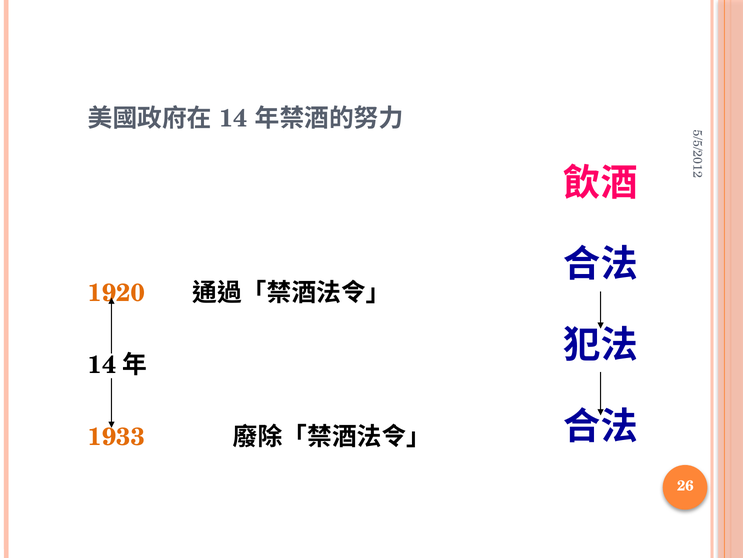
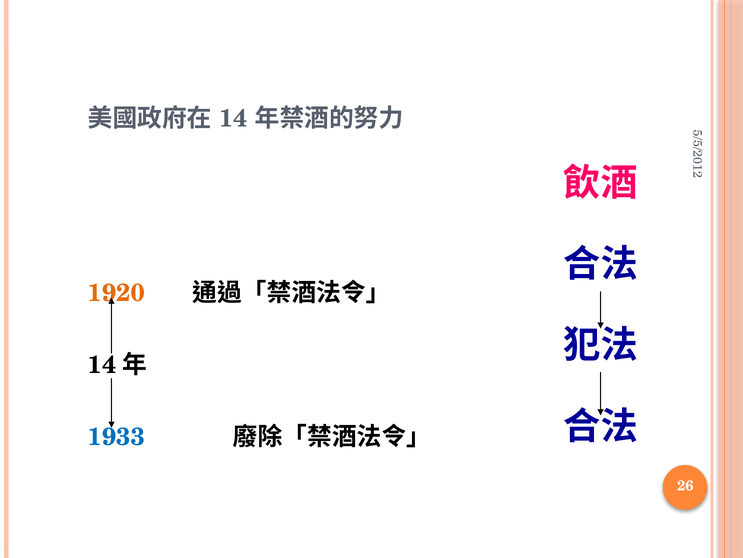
1933 colour: orange -> blue
